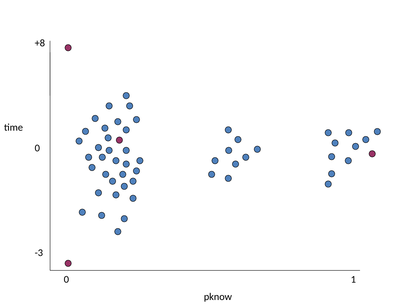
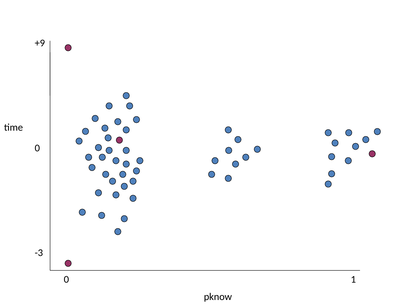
+8: +8 -> +9
